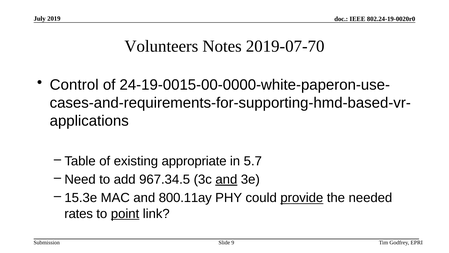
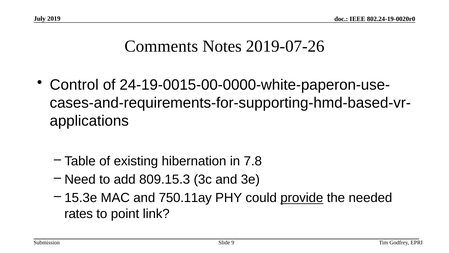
Volunteers: Volunteers -> Comments
2019-07-70: 2019-07-70 -> 2019-07-26
appropriate: appropriate -> hibernation
5.7: 5.7 -> 7.8
967.34.5: 967.34.5 -> 809.15.3
and at (226, 179) underline: present -> none
800.11ay: 800.11ay -> 750.11ay
point underline: present -> none
